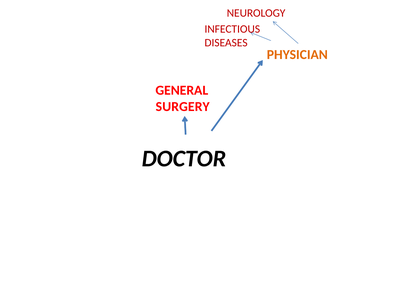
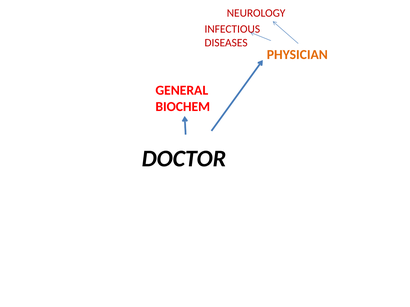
SURGERY: SURGERY -> BIOCHEM
